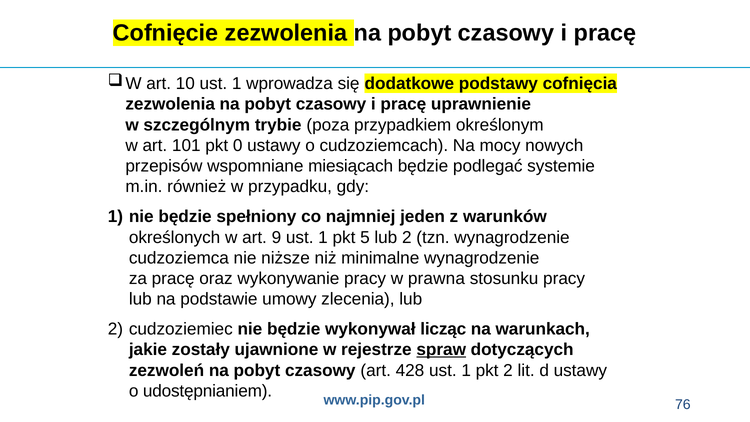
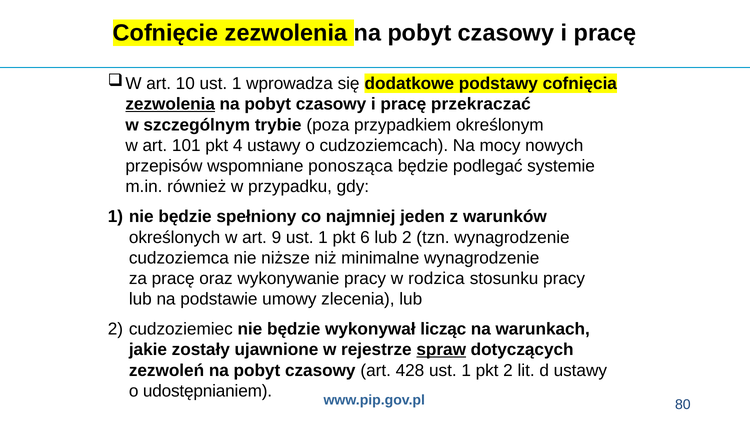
zezwolenia at (170, 104) underline: none -> present
uprawnienie: uprawnienie -> przekraczać
0: 0 -> 4
miesiącach: miesiącach -> ponosząca
5: 5 -> 6
prawna: prawna -> rodzica
76: 76 -> 80
